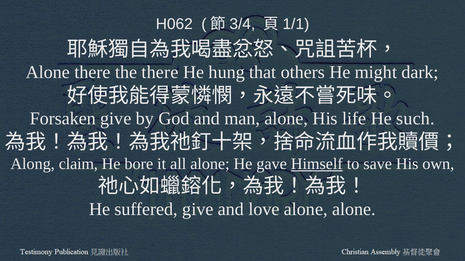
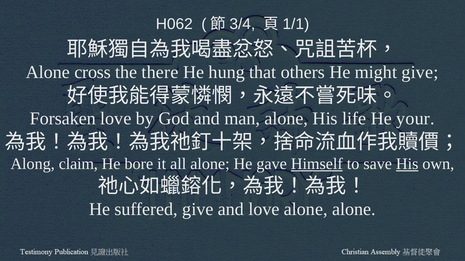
Alone there: there -> cross
might dark: dark -> give
Forsaken give: give -> love
such: such -> your
His at (407, 164) underline: none -> present
